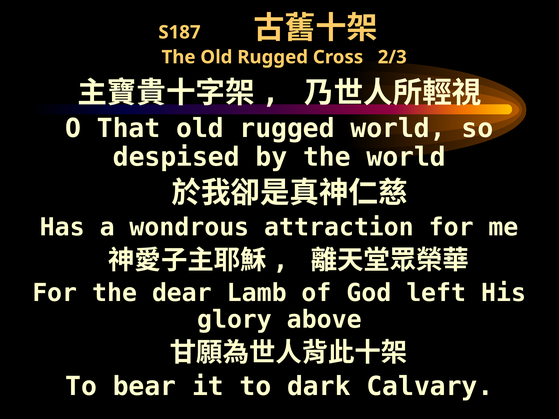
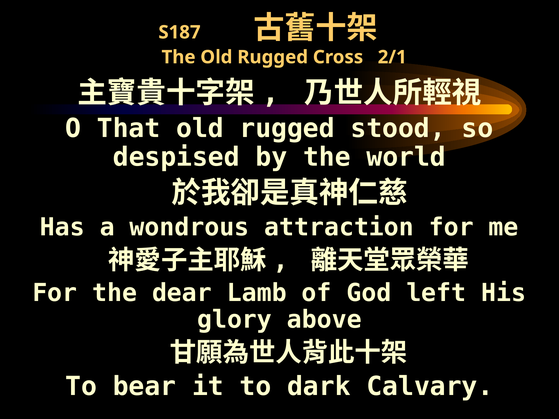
2/3: 2/3 -> 2/1
rugged world: world -> stood
